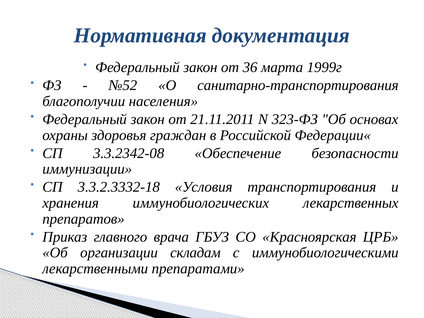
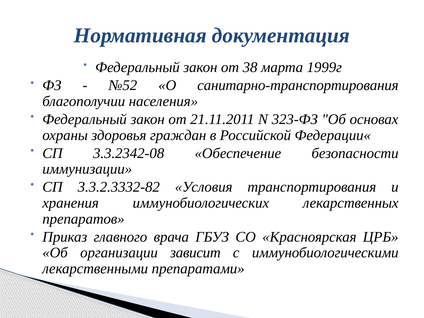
36: 36 -> 38
3.3.2.3332-18: 3.3.2.3332-18 -> 3.3.2.3332-82
складам: складам -> зависит
